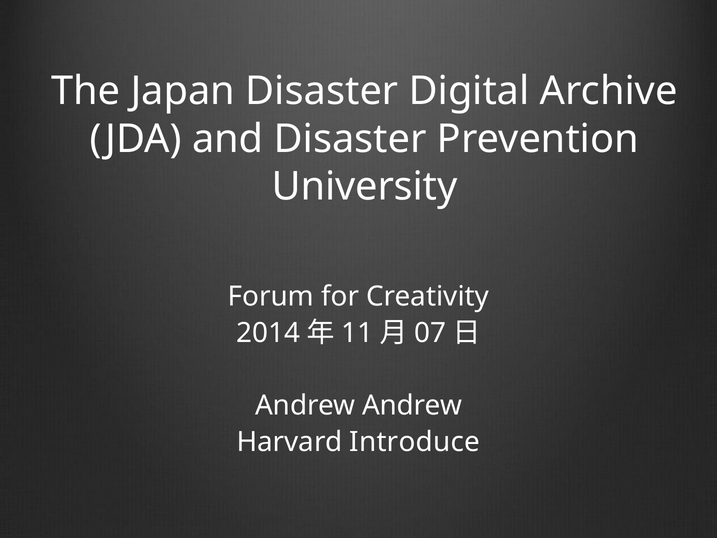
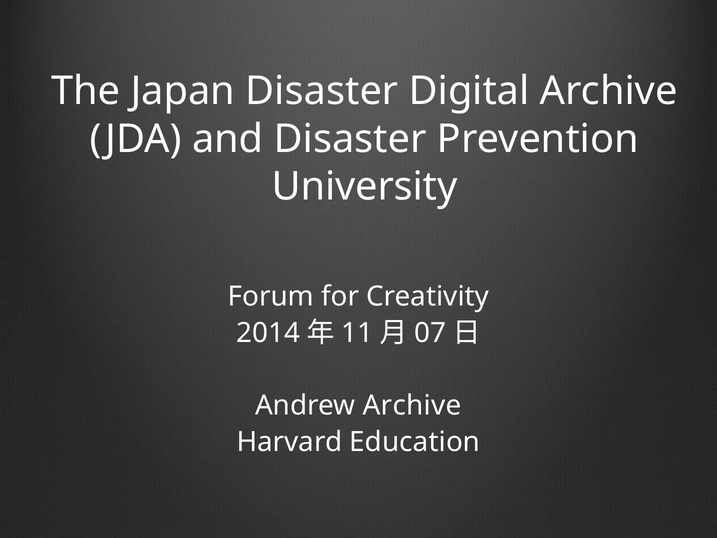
Andrew Andrew: Andrew -> Archive
Introduce: Introduce -> Education
